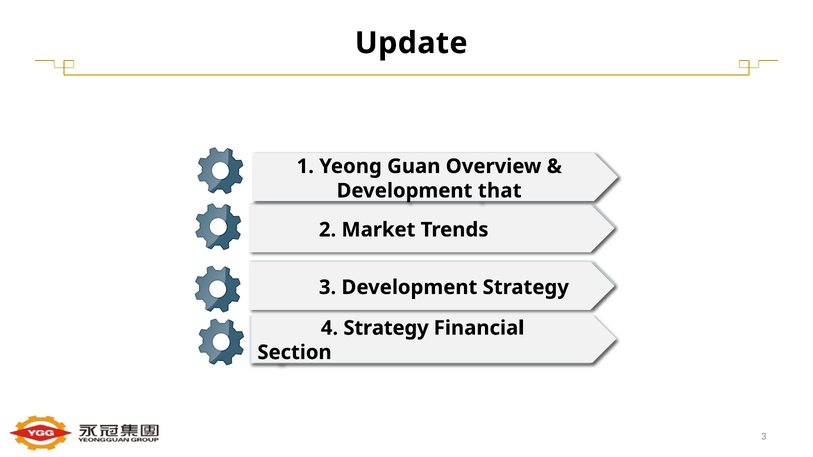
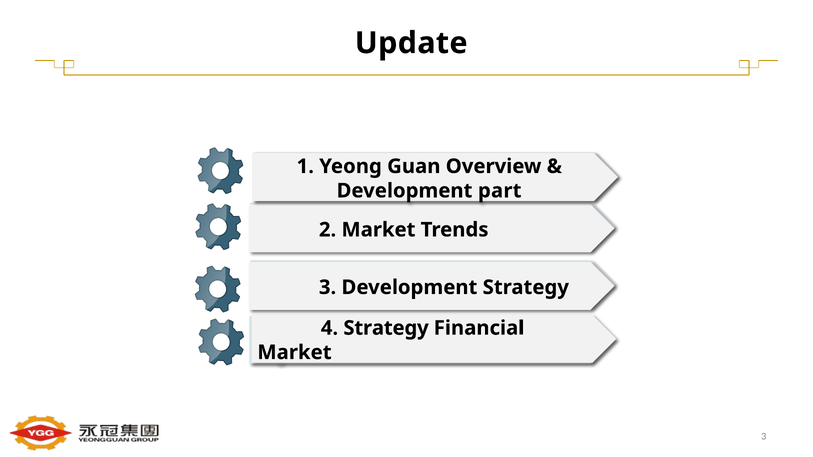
that: that -> part
Section at (295, 353): Section -> Market
